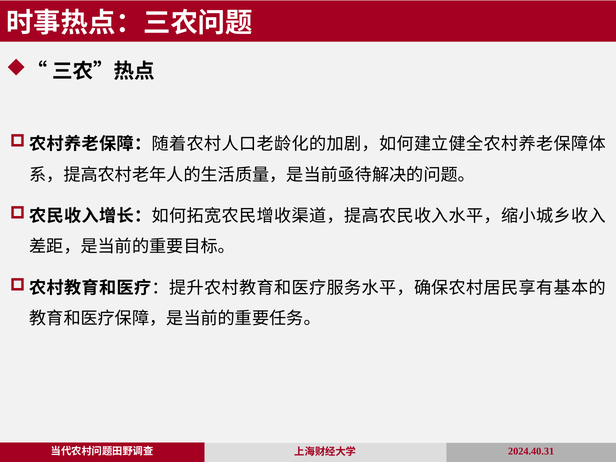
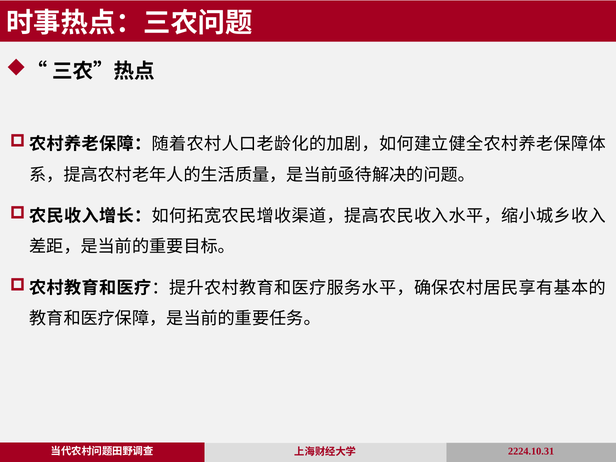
2024.40.31: 2024.40.31 -> 2224.10.31
